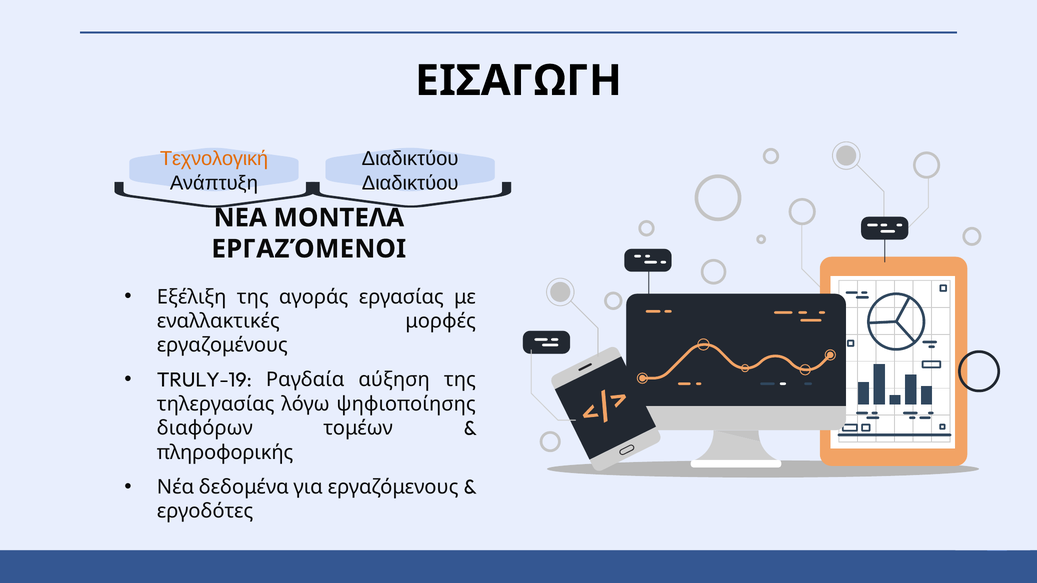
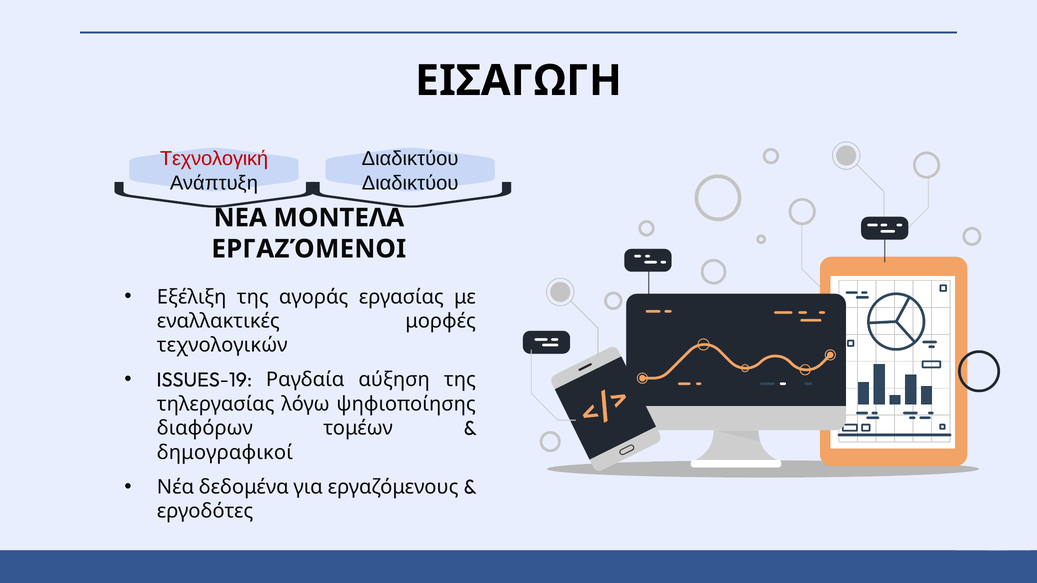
Τεχνολογική colour: orange -> red
εργαζομένους: εργαζομένους -> τεχνολογικών
TRULY-19: TRULY-19 -> ISSUES-19
πληροφορικής: πληροφορικής -> δημογραφικοί
